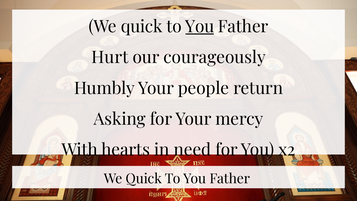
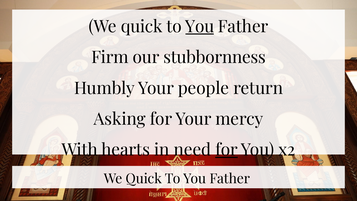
Hurt: Hurt -> Firm
courageously: courageously -> stubbornness
for at (227, 150) underline: none -> present
